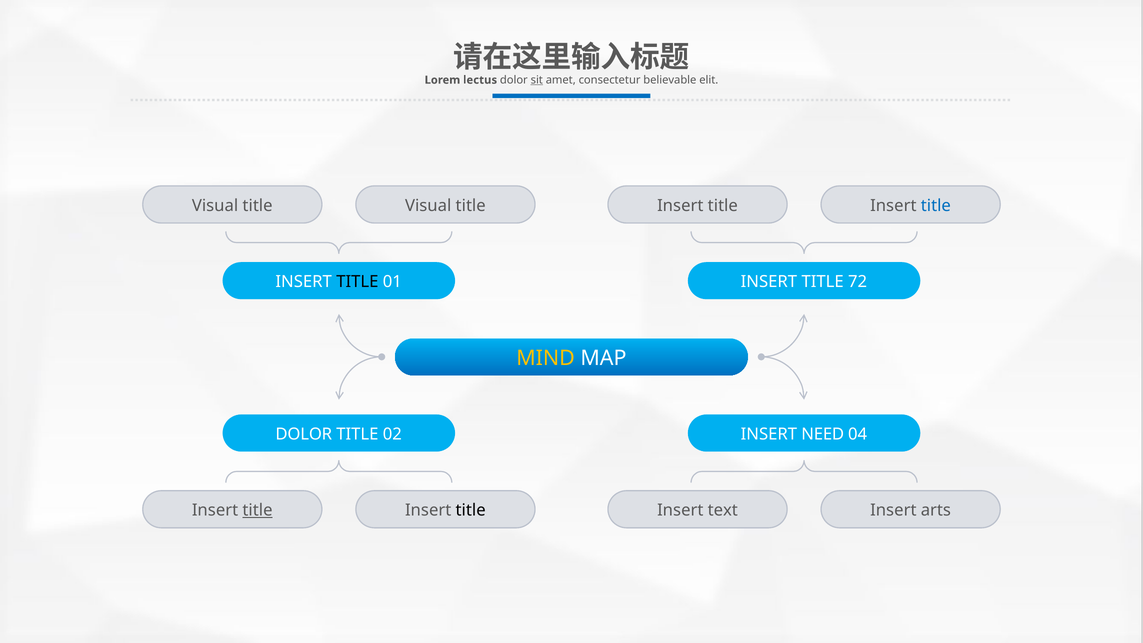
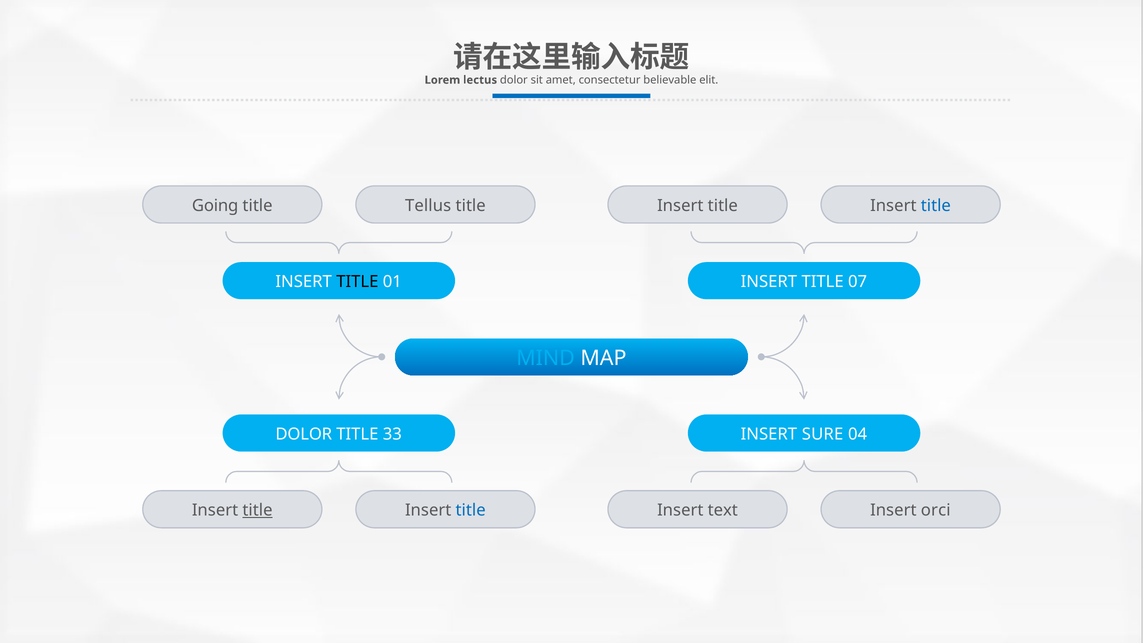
sit underline: present -> none
Visual at (215, 206): Visual -> Going
Visual at (428, 206): Visual -> Tellus
72: 72 -> 07
MIND colour: yellow -> light blue
02: 02 -> 33
NEED: NEED -> SURE
title at (471, 510) colour: black -> blue
arts: arts -> orci
